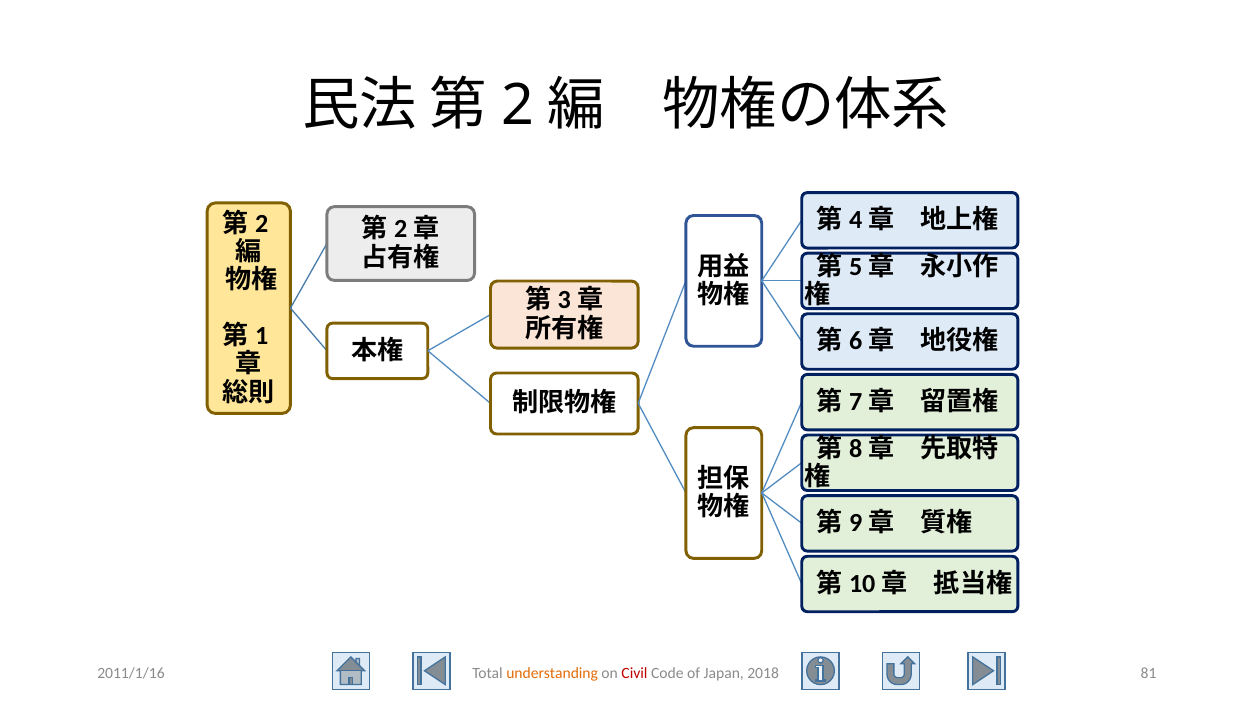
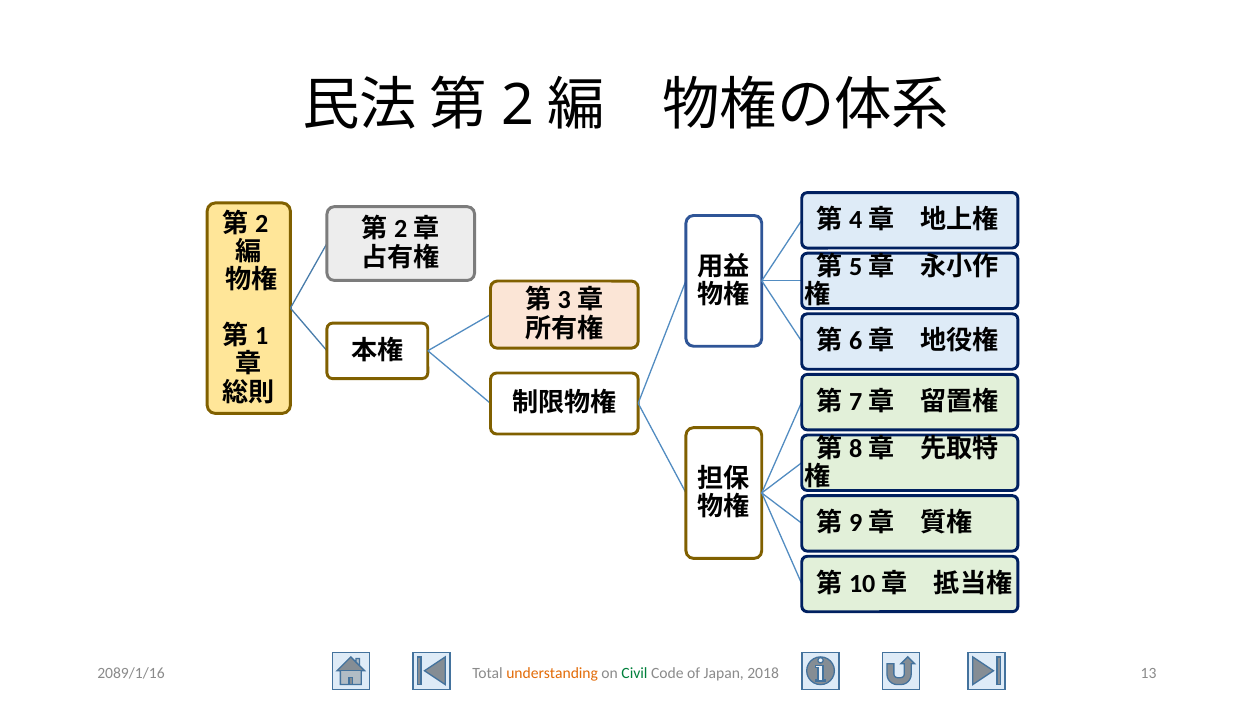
2011/1/16: 2011/1/16 -> 2089/1/16
Civil colour: red -> green
81: 81 -> 13
